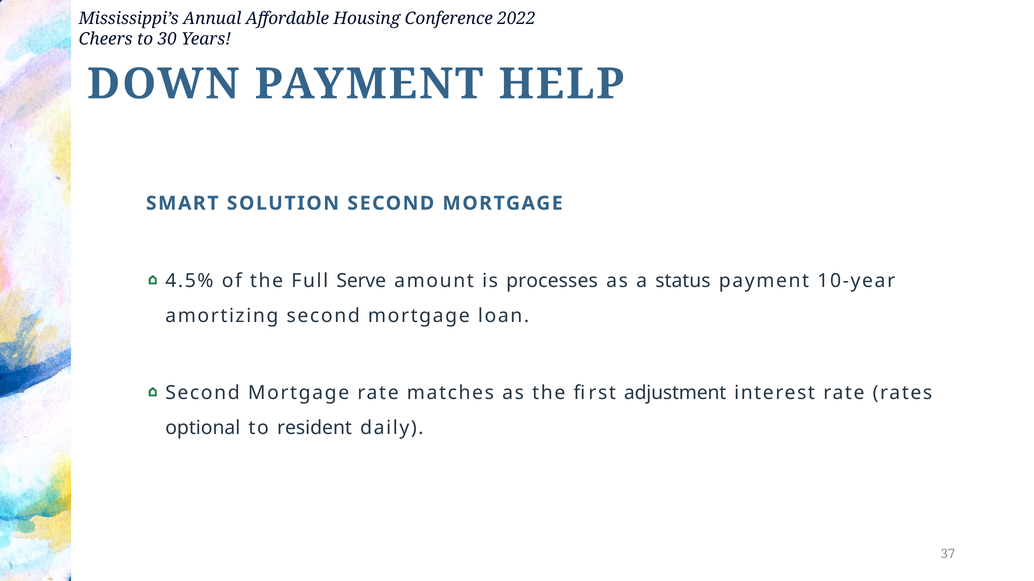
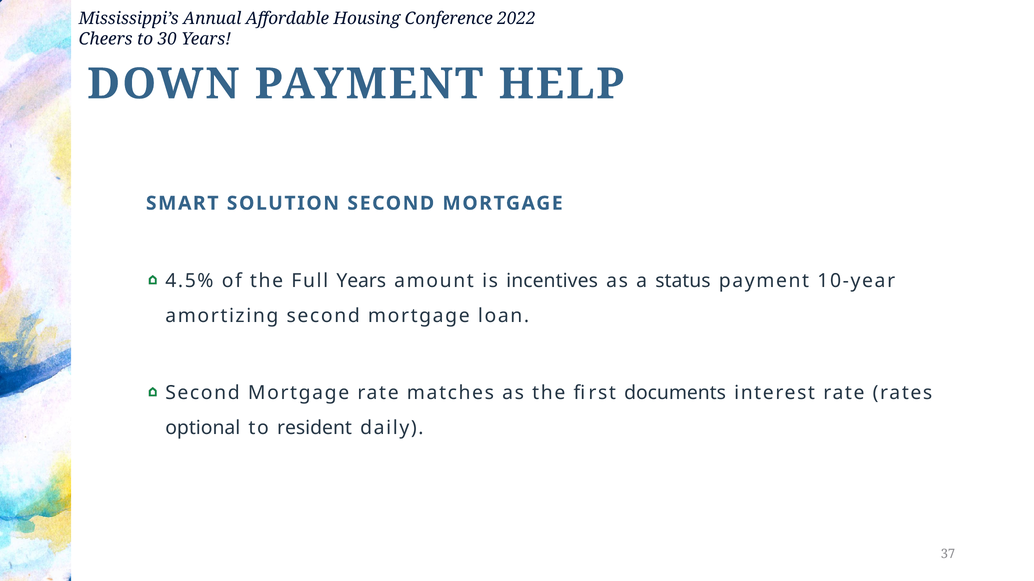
Full Serve: Serve -> Years
processes: processes -> incentives
adjustment: adjustment -> documents
